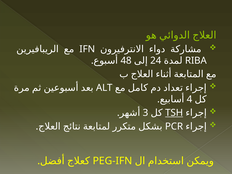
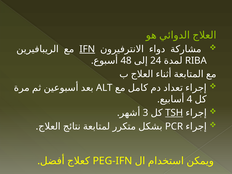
IFN underline: none -> present
